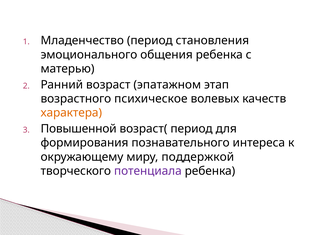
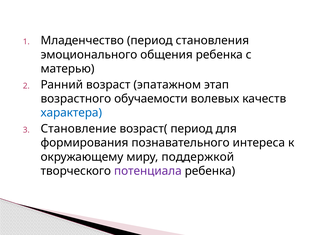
психическое: психическое -> обучаемости
характера colour: orange -> blue
Повышенной: Повышенной -> Становление
